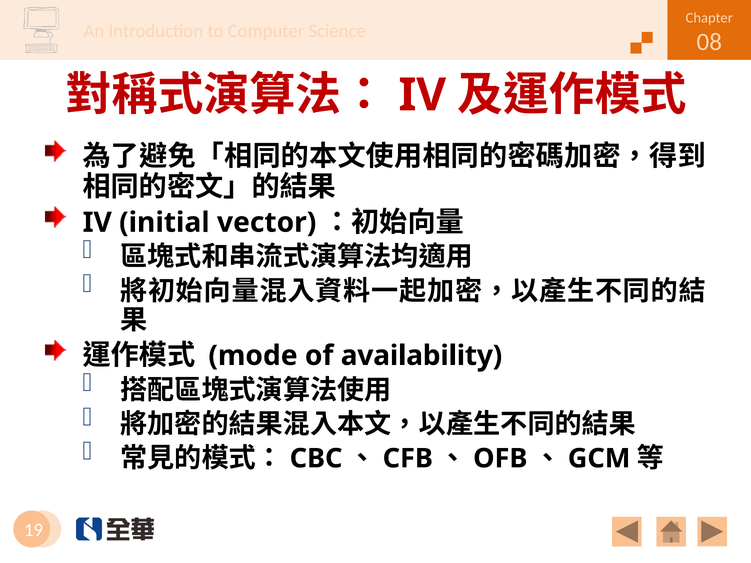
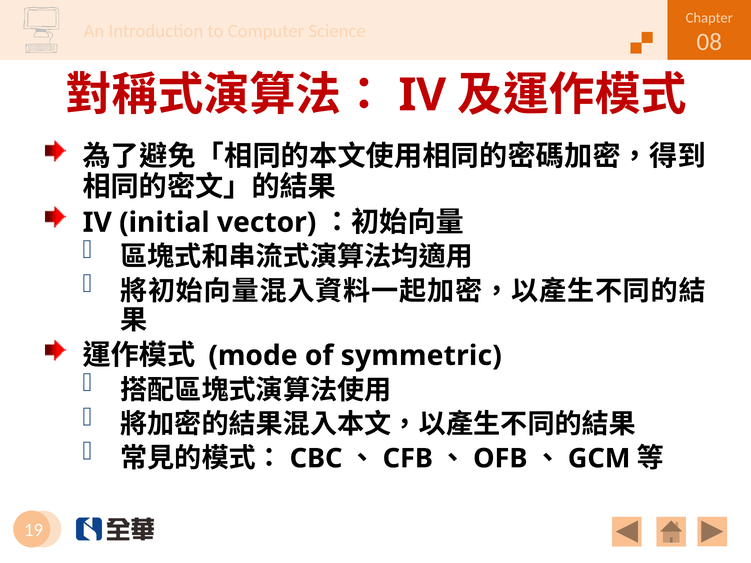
availability: availability -> symmetric
